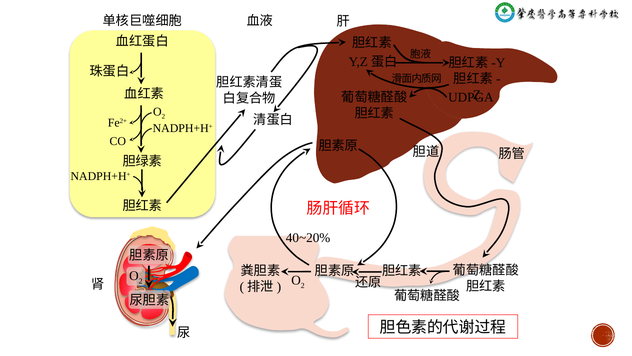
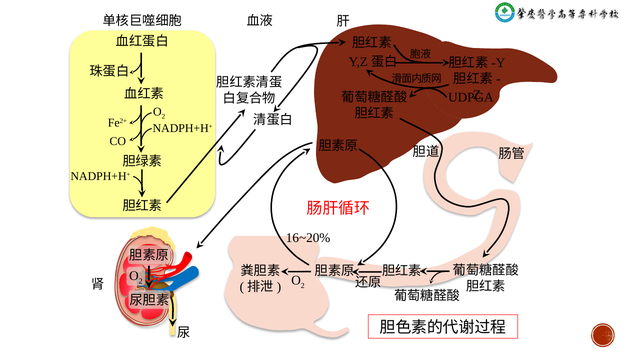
40~20%: 40~20% -> 16~20%
